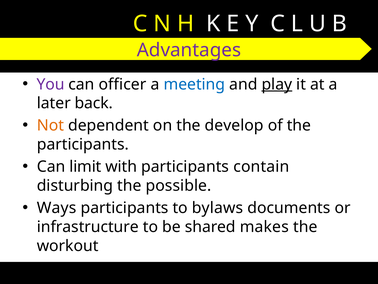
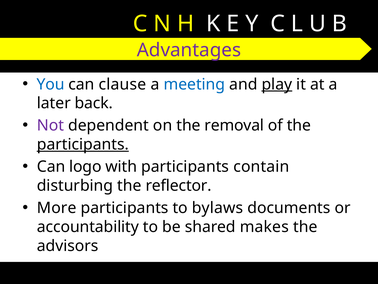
You colour: purple -> blue
officer: officer -> clause
Not colour: orange -> purple
develop: develop -> removal
participants at (83, 144) underline: none -> present
limit: limit -> logo
possible: possible -> reflector
Ways: Ways -> More
infrastructure: infrastructure -> accountability
workout: workout -> advisors
